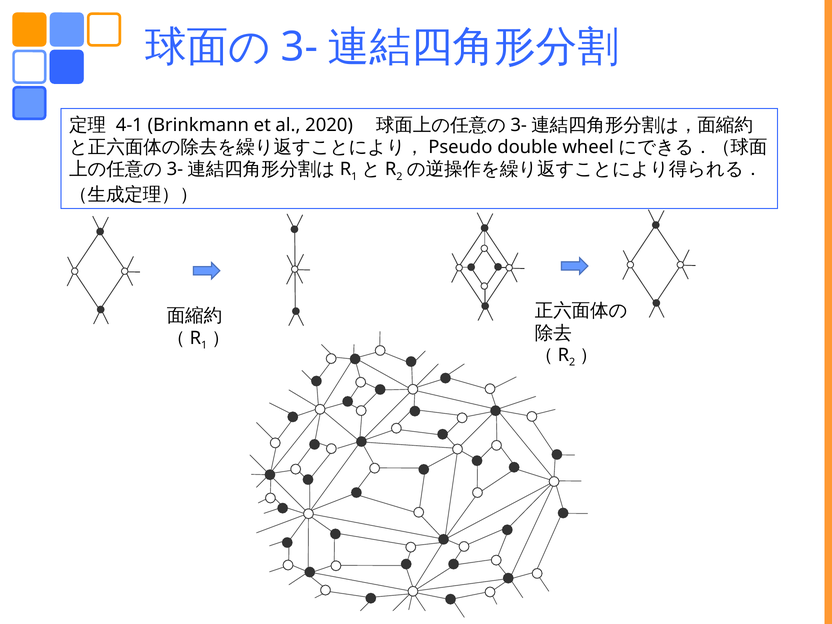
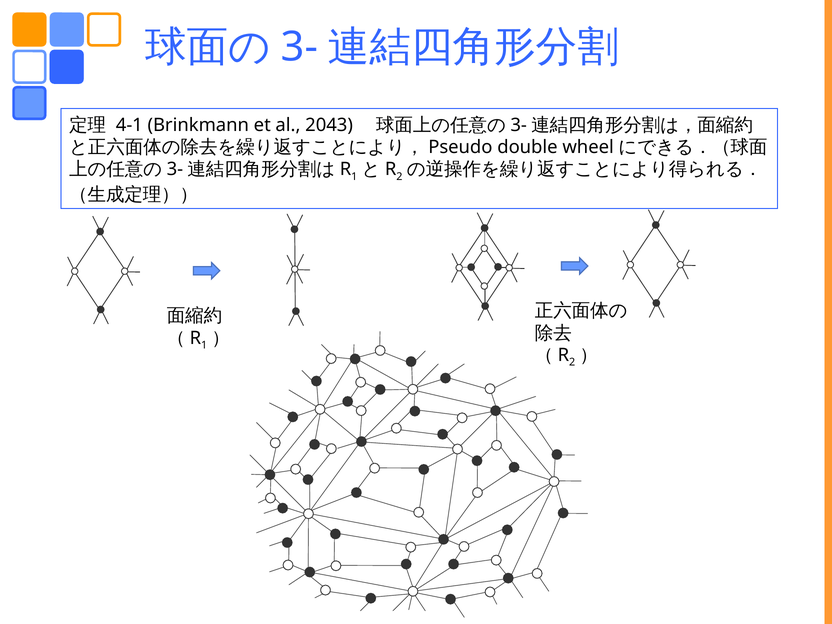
2020: 2020 -> 2043
